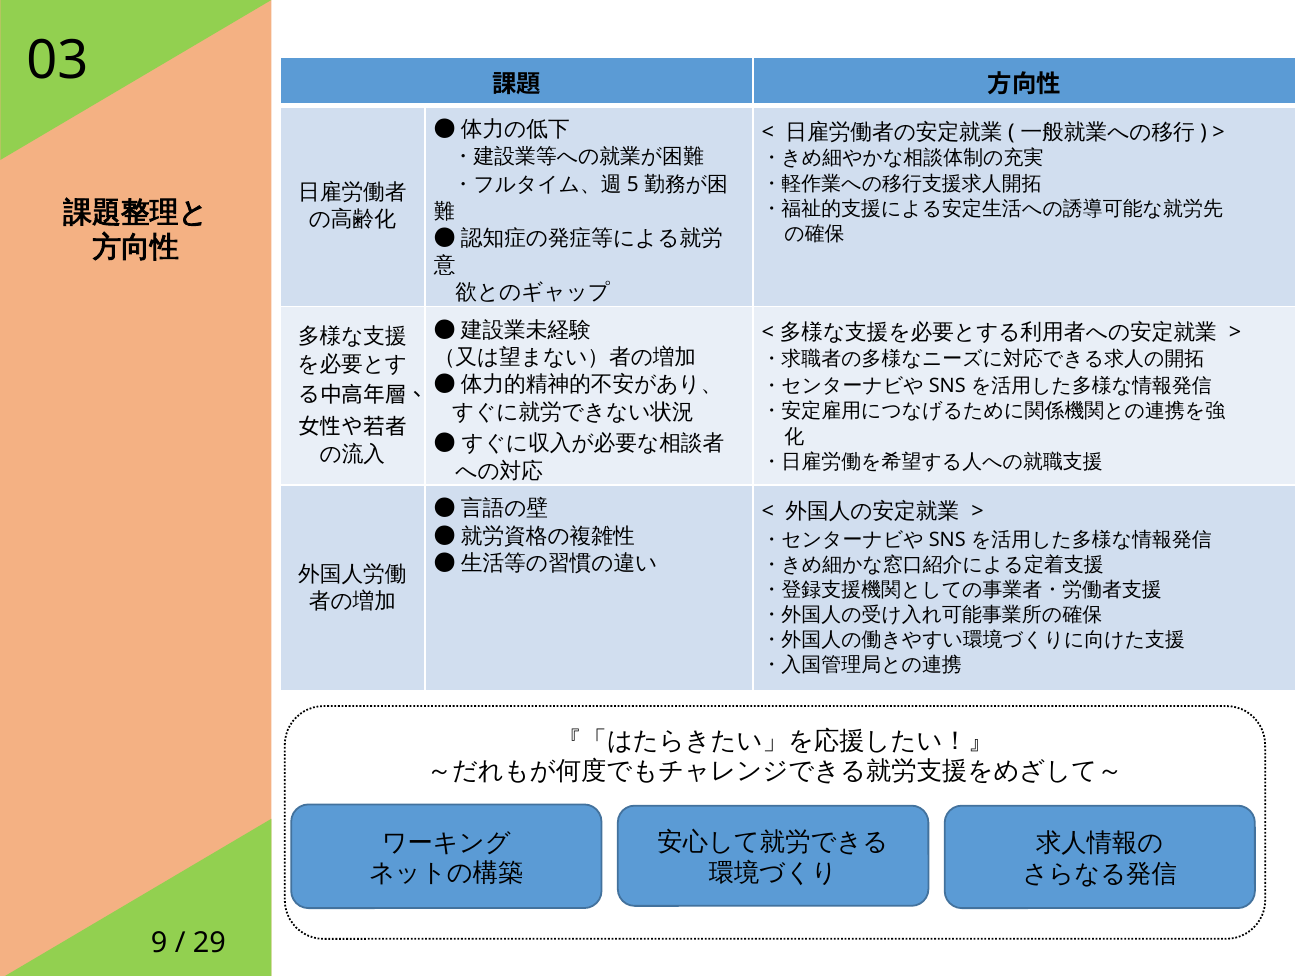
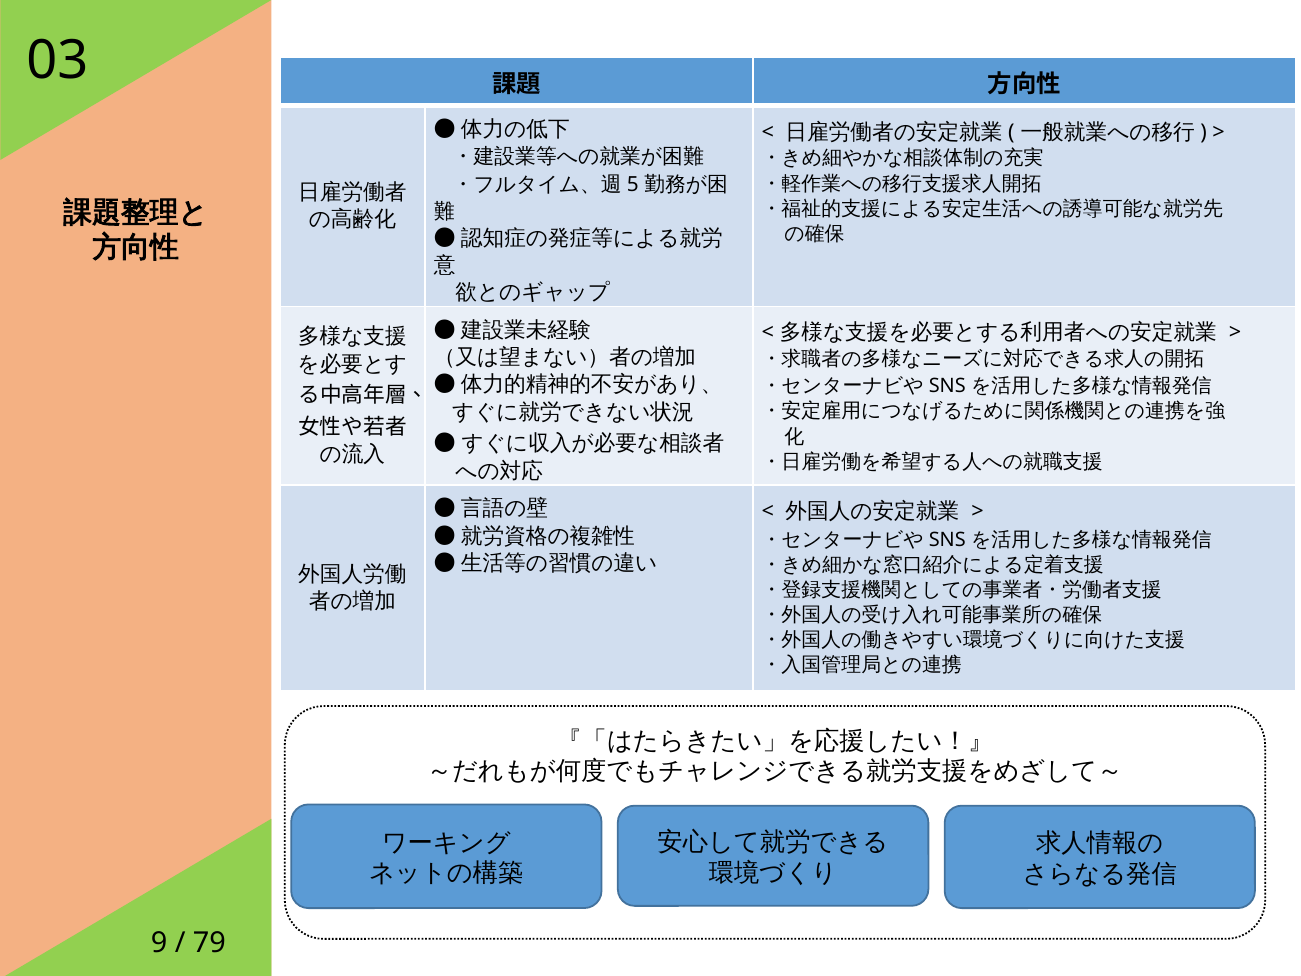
29: 29 -> 79
